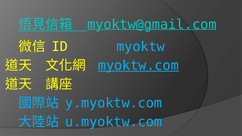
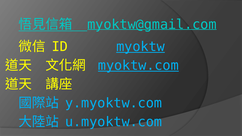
myoktw underline: none -> present
